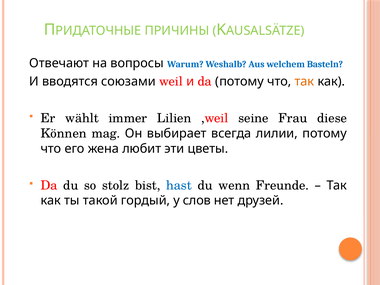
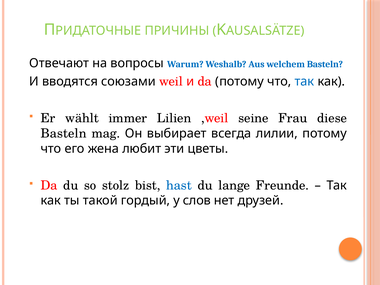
так at (304, 81) colour: orange -> blue
Können at (64, 133): Können -> Basteln
wenn: wenn -> lange
